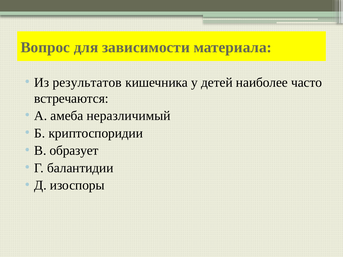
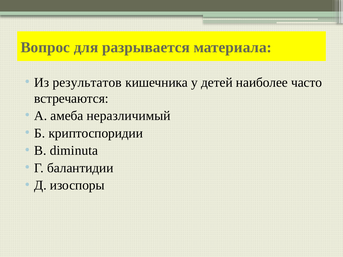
зависимости: зависимости -> разрывается
образует: образует -> diminuta
